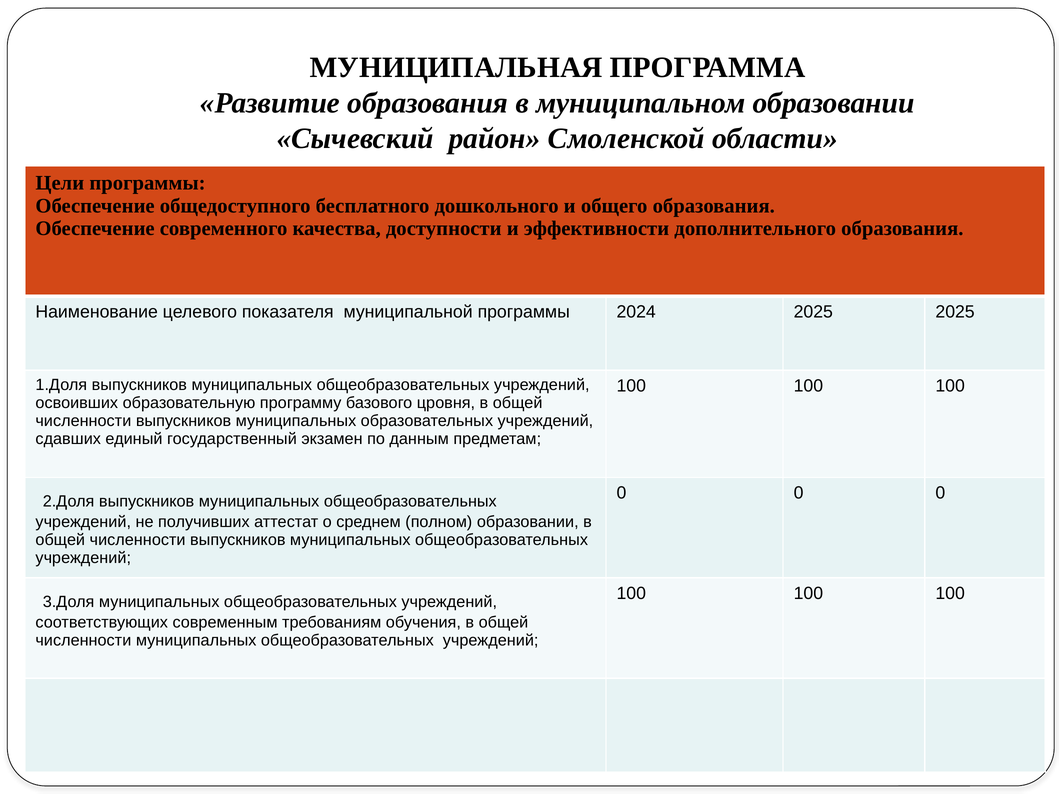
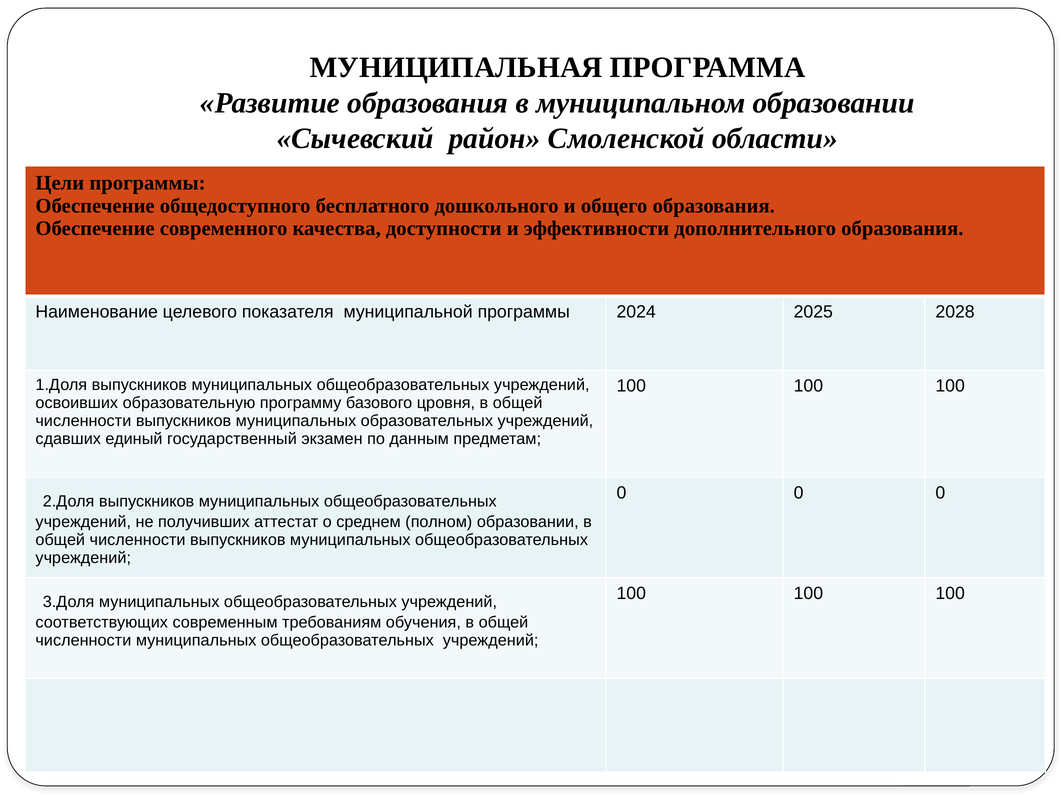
2025 2025: 2025 -> 2028
